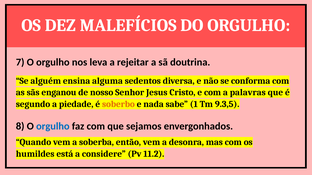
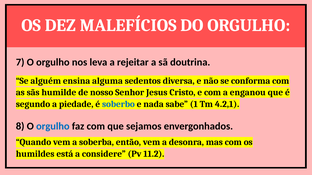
enganou: enganou -> humilde
palavras: palavras -> enganou
soberbo colour: orange -> blue
9.3,5: 9.3,5 -> 4.2,1
